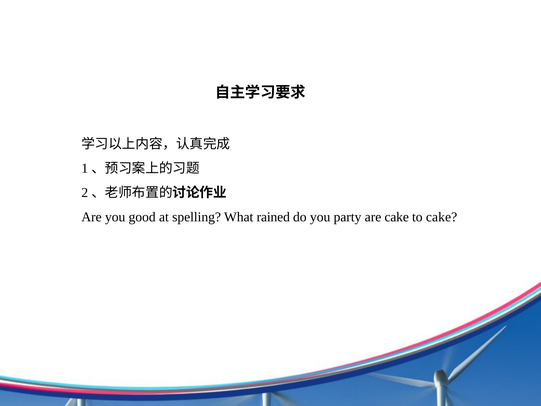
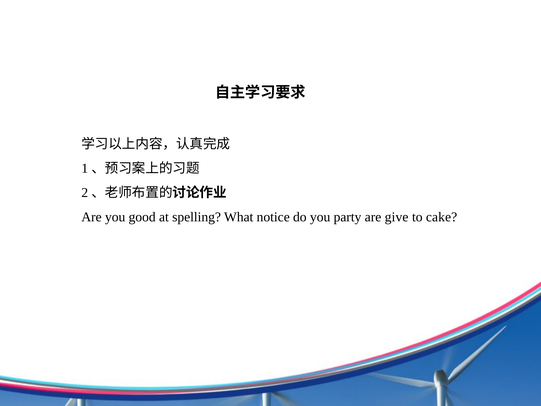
rained: rained -> notice
are cake: cake -> give
